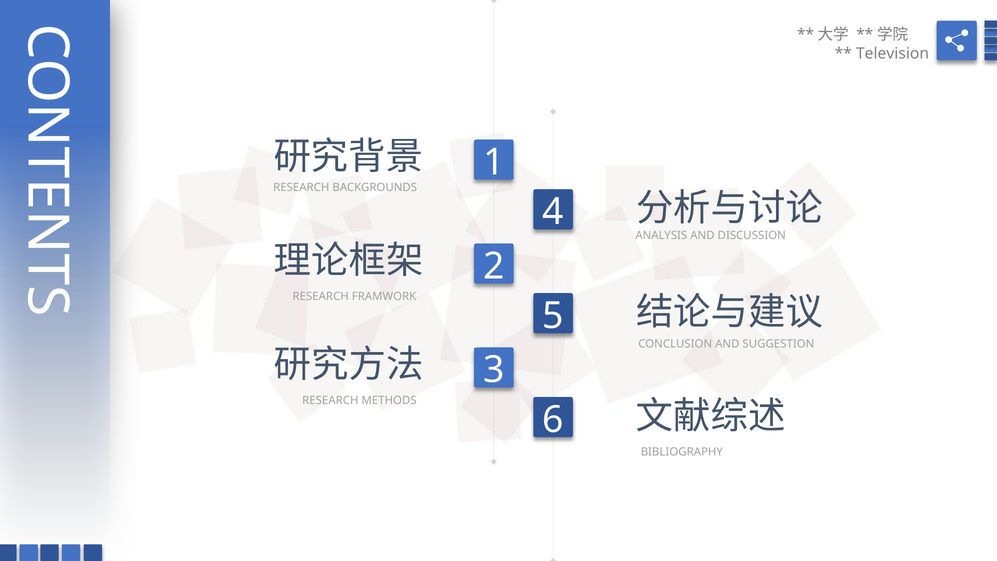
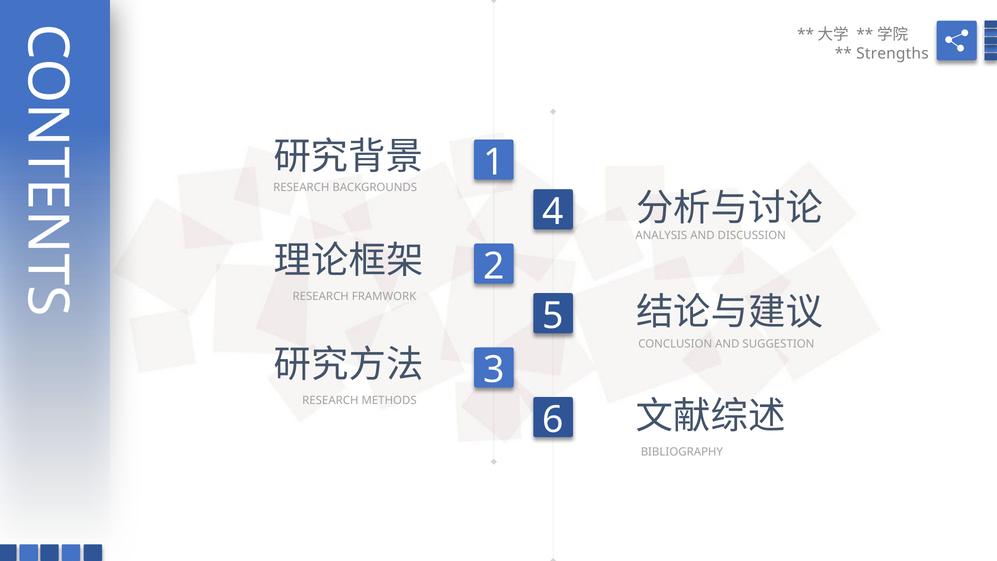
Television: Television -> Strengths
